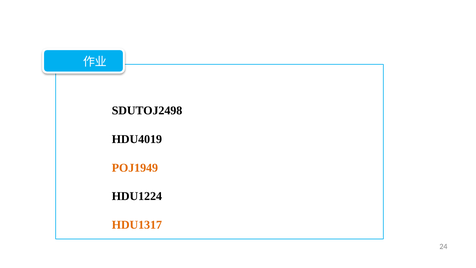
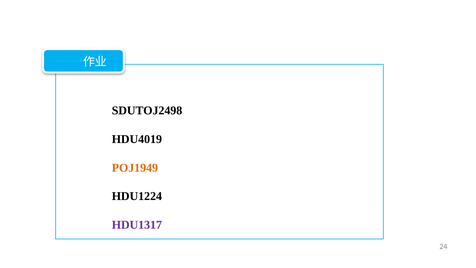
HDU1317 colour: orange -> purple
